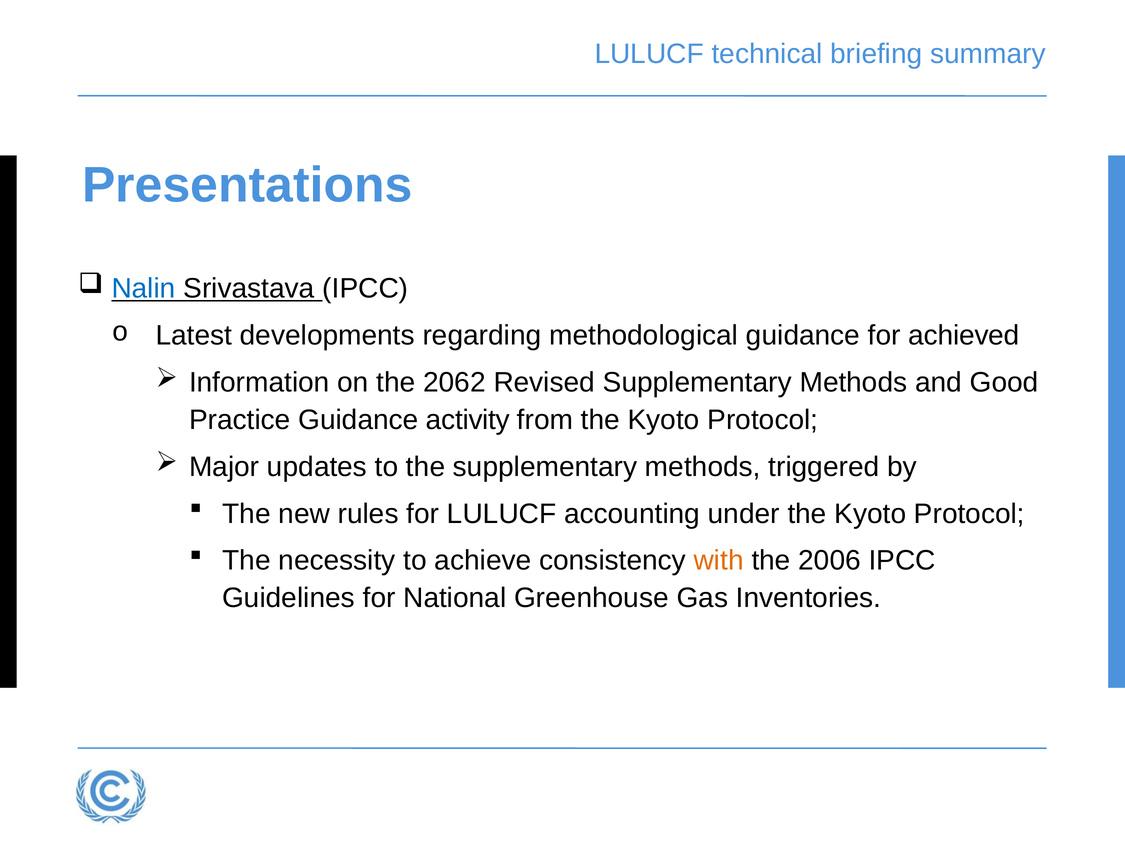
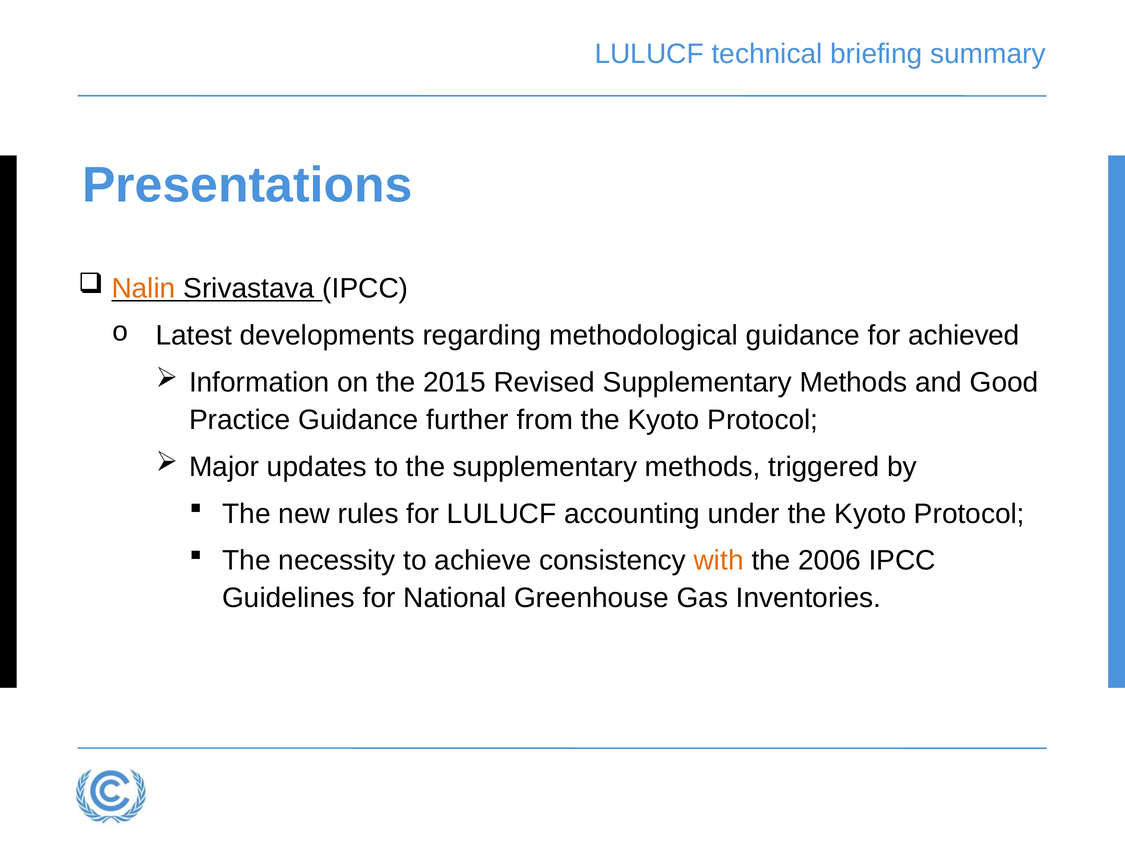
Nalin colour: blue -> orange
2062: 2062 -> 2015
activity: activity -> further
